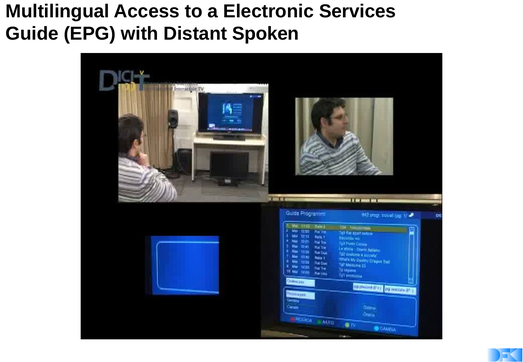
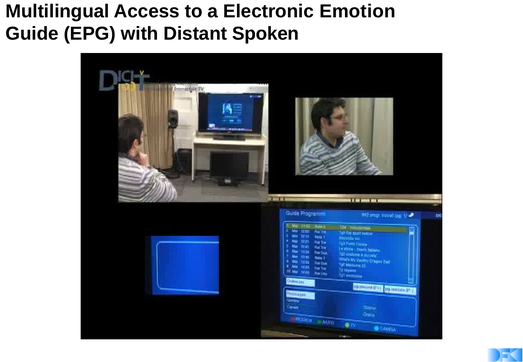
Services: Services -> Emotion
